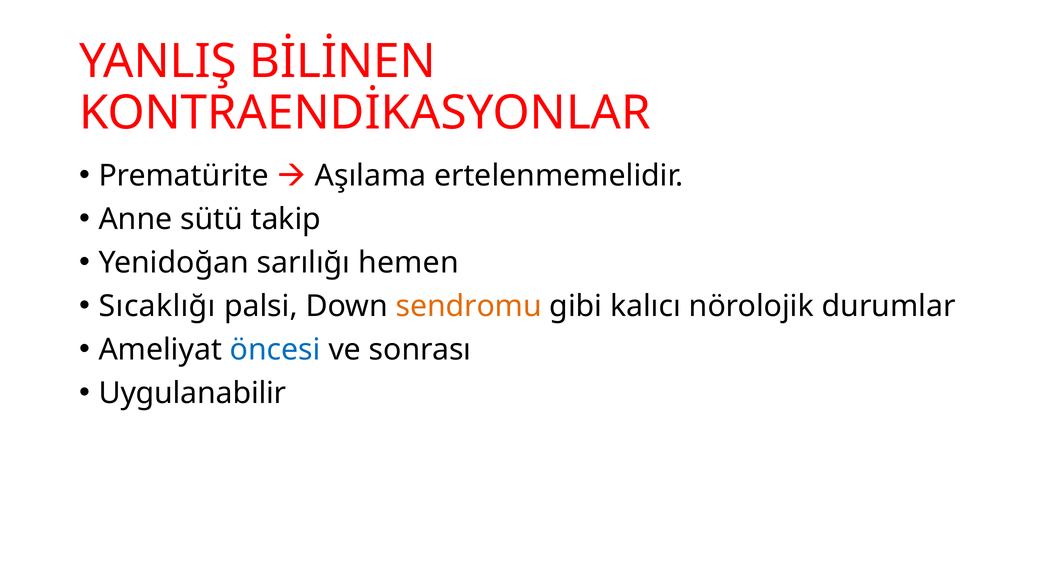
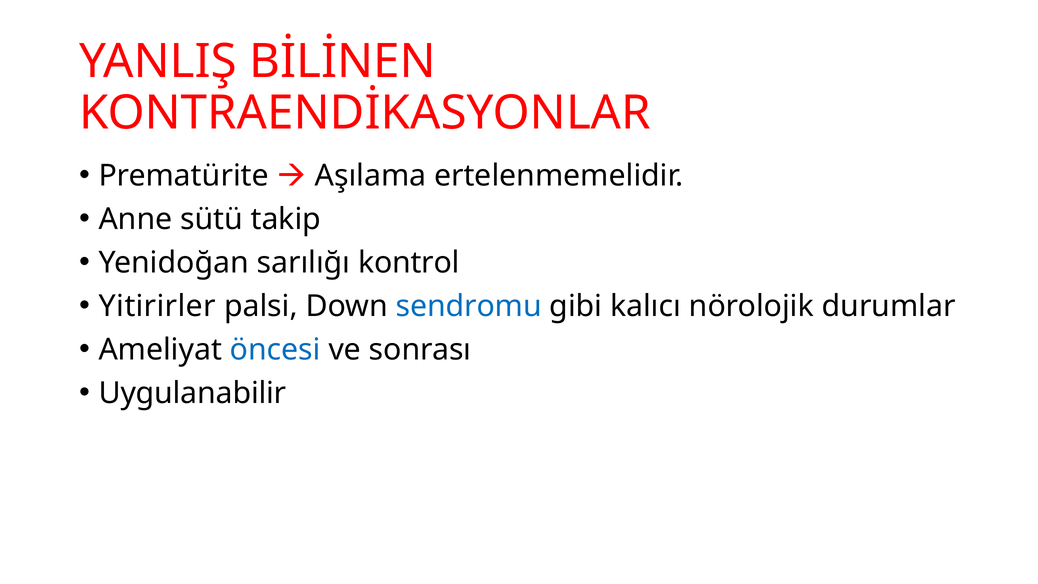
hemen: hemen -> kontrol
Sıcaklığı: Sıcaklığı -> Yitirirler
sendromu colour: orange -> blue
